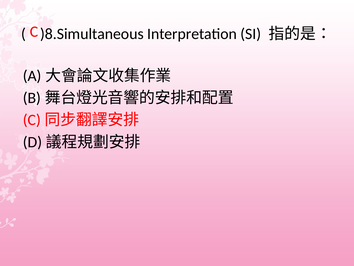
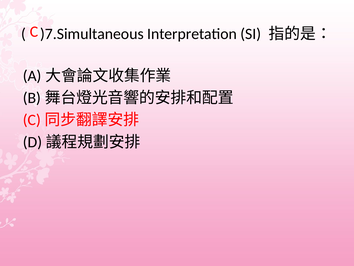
)8.Simultaneous: )8.Simultaneous -> )7.Simultaneous
